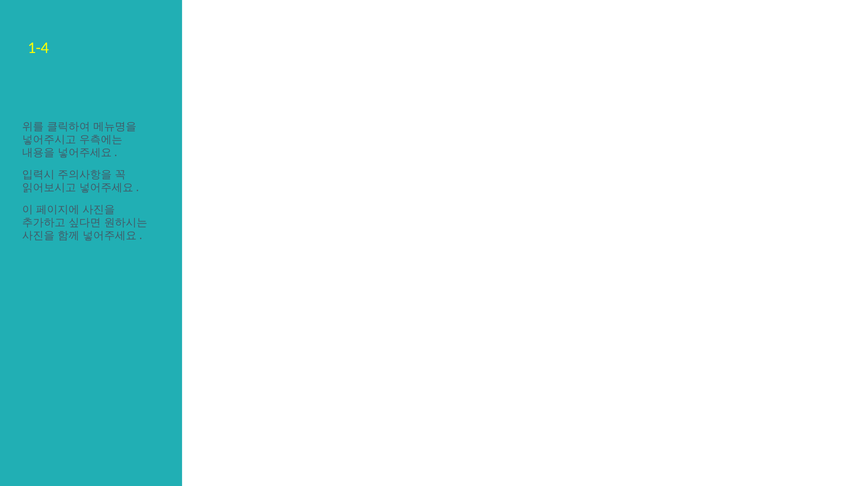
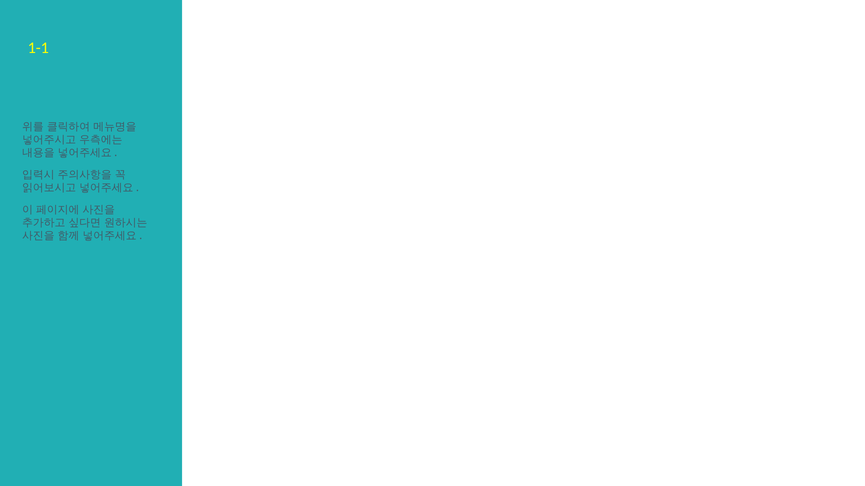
1-4: 1-4 -> 1-1
